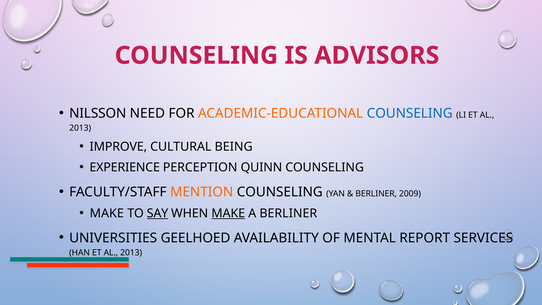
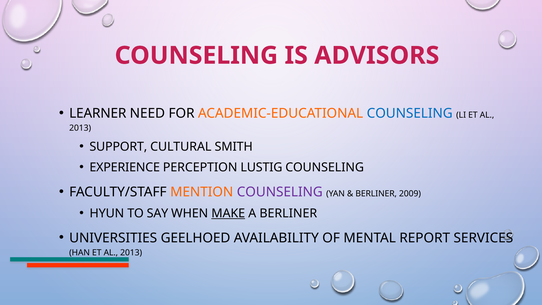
NILSSON: NILSSON -> LEARNER
IMPROVE: IMPROVE -> SUPPORT
BEING: BEING -> SMITH
QUINN: QUINN -> LUSTIG
COUNSELING at (280, 192) colour: black -> purple
MAKE at (107, 213): MAKE -> HYUN
SAY underline: present -> none
